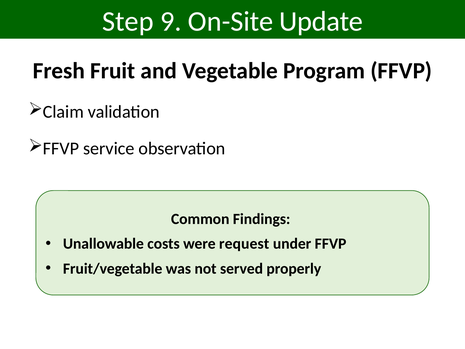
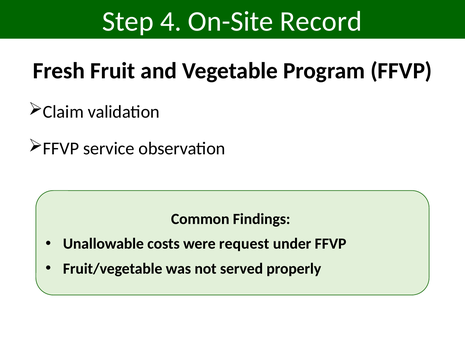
9: 9 -> 4
Update: Update -> Record
